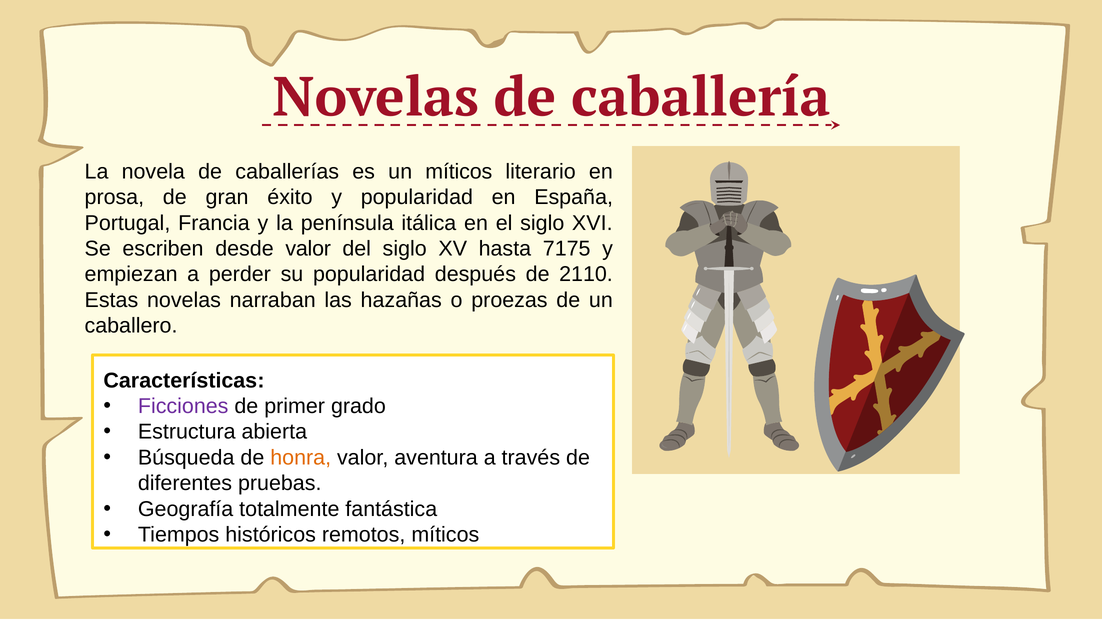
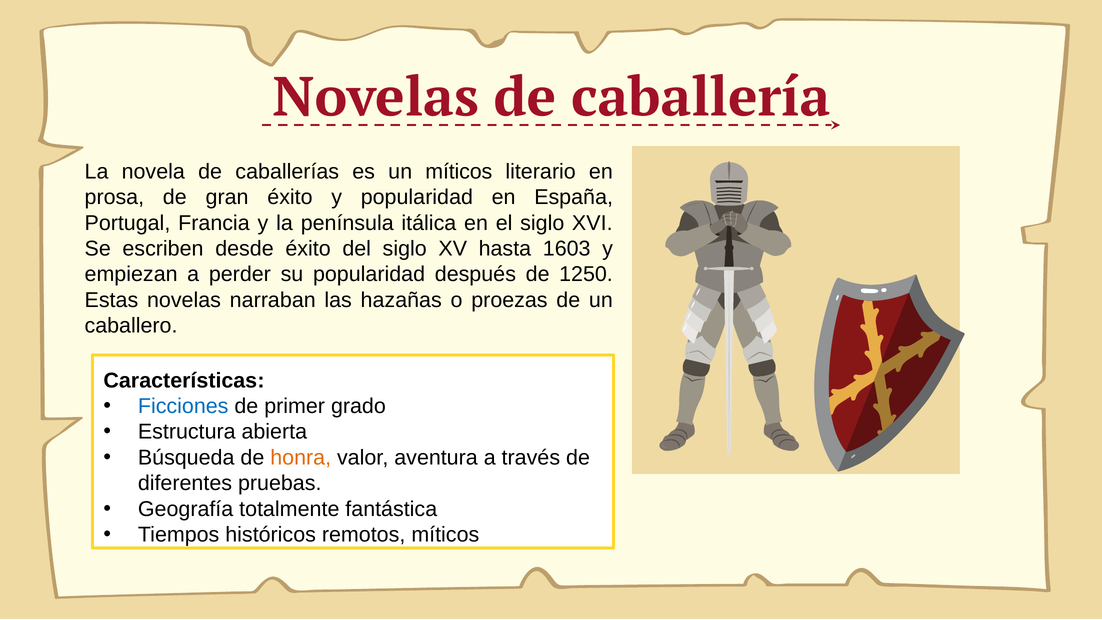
desde valor: valor -> éxito
7175: 7175 -> 1603
2110: 2110 -> 1250
Ficciones colour: purple -> blue
